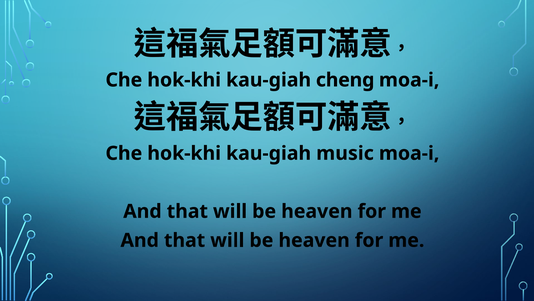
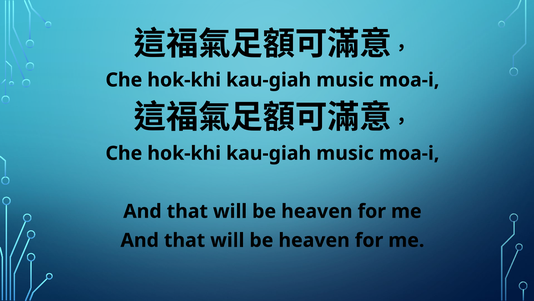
cheng at (345, 80): cheng -> music
